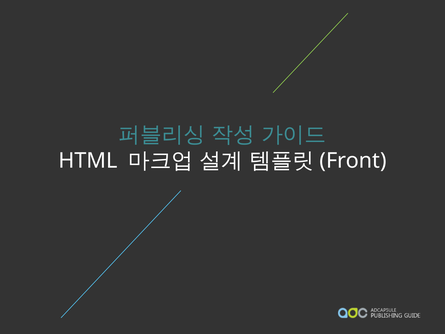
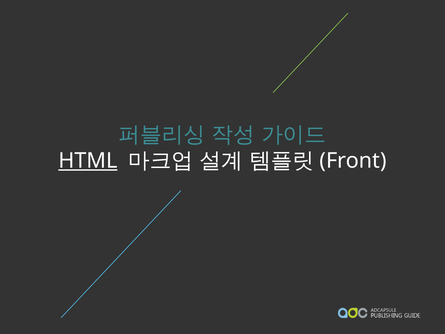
HTML underline: none -> present
